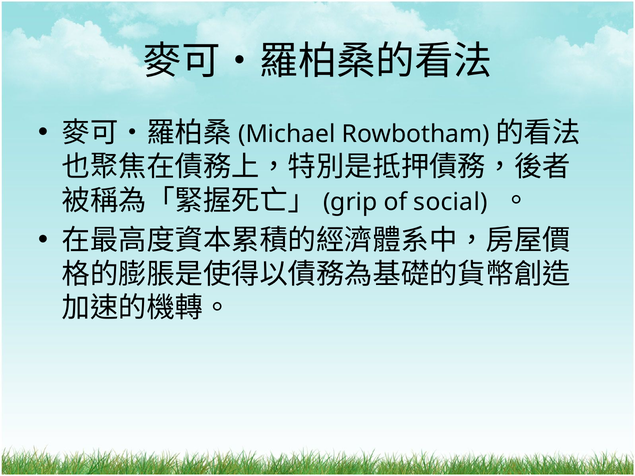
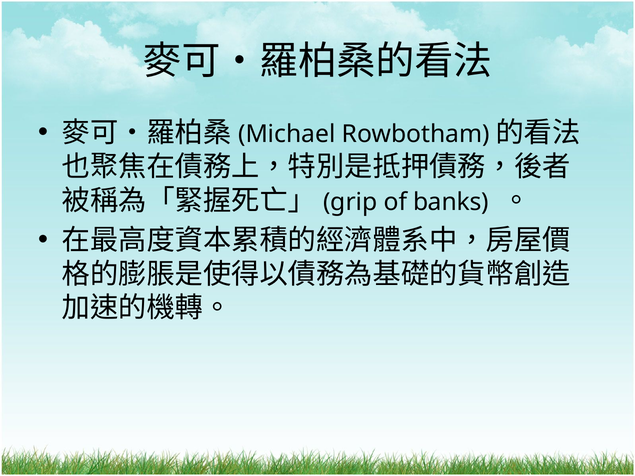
social: social -> banks
